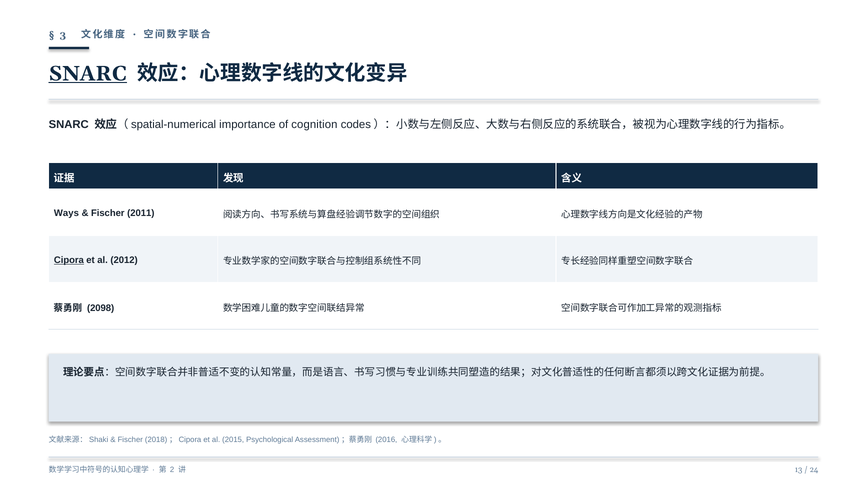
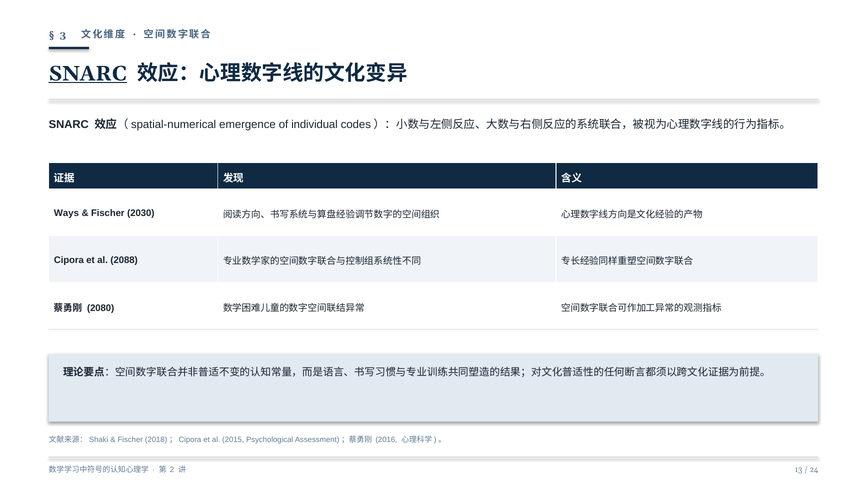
importance: importance -> emergence
cognition: cognition -> individual
2011: 2011 -> 2030
Cipora underline: present -> none
2012: 2012 -> 2088
2098: 2098 -> 2080
